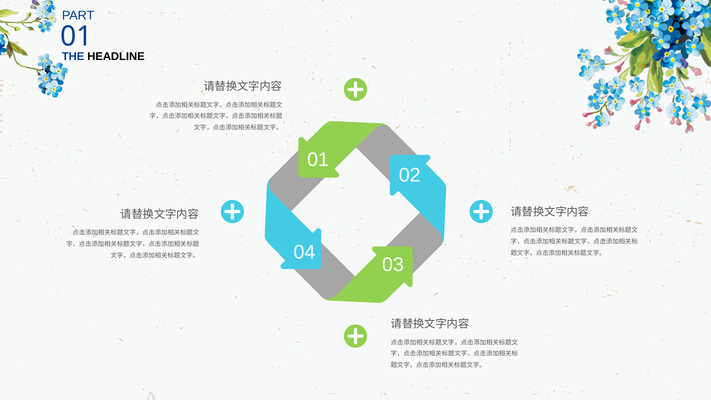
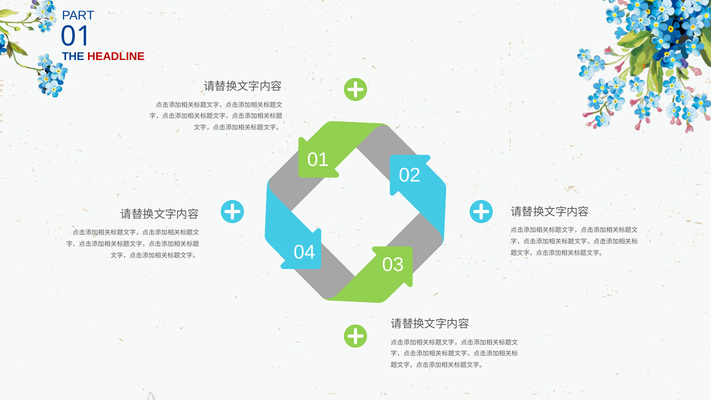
HEADLINE colour: black -> red
